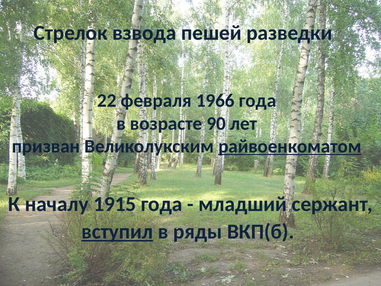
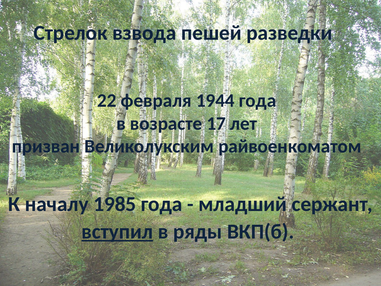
1966: 1966 -> 1944
90: 90 -> 17
райвоенкоматом underline: present -> none
1915: 1915 -> 1985
